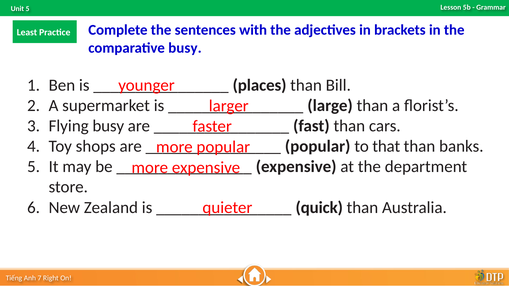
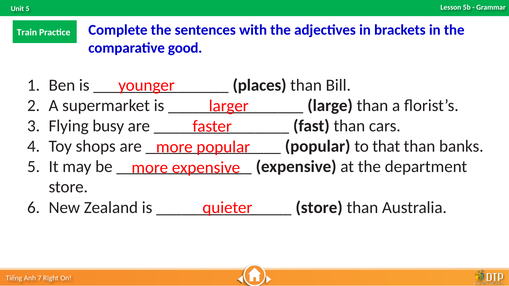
Least: Least -> Train
comparative busy: busy -> good
quick at (319, 208): quick -> store
